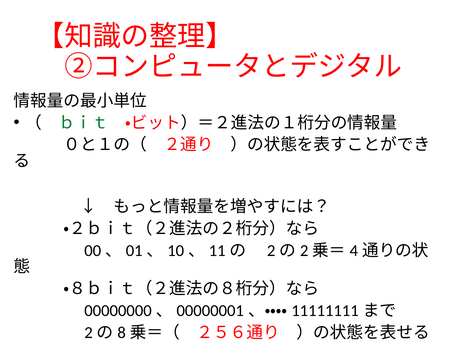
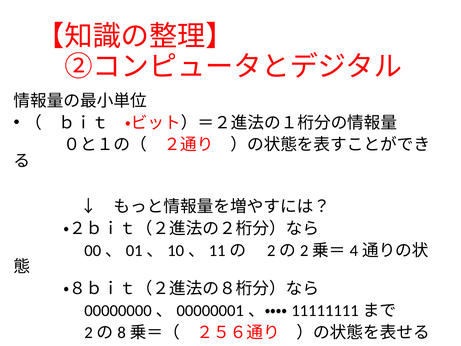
ｂｉｔ colour: green -> black
